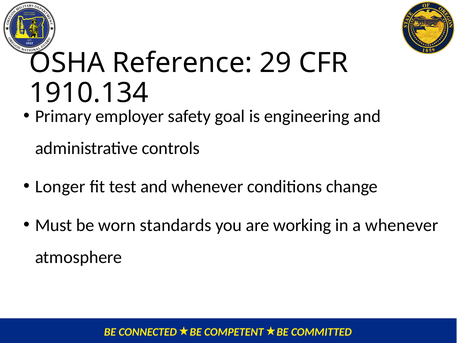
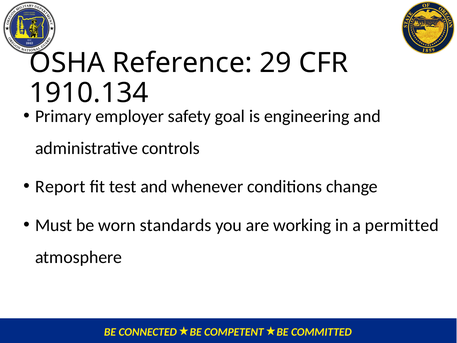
Longer: Longer -> Report
a whenever: whenever -> permitted
